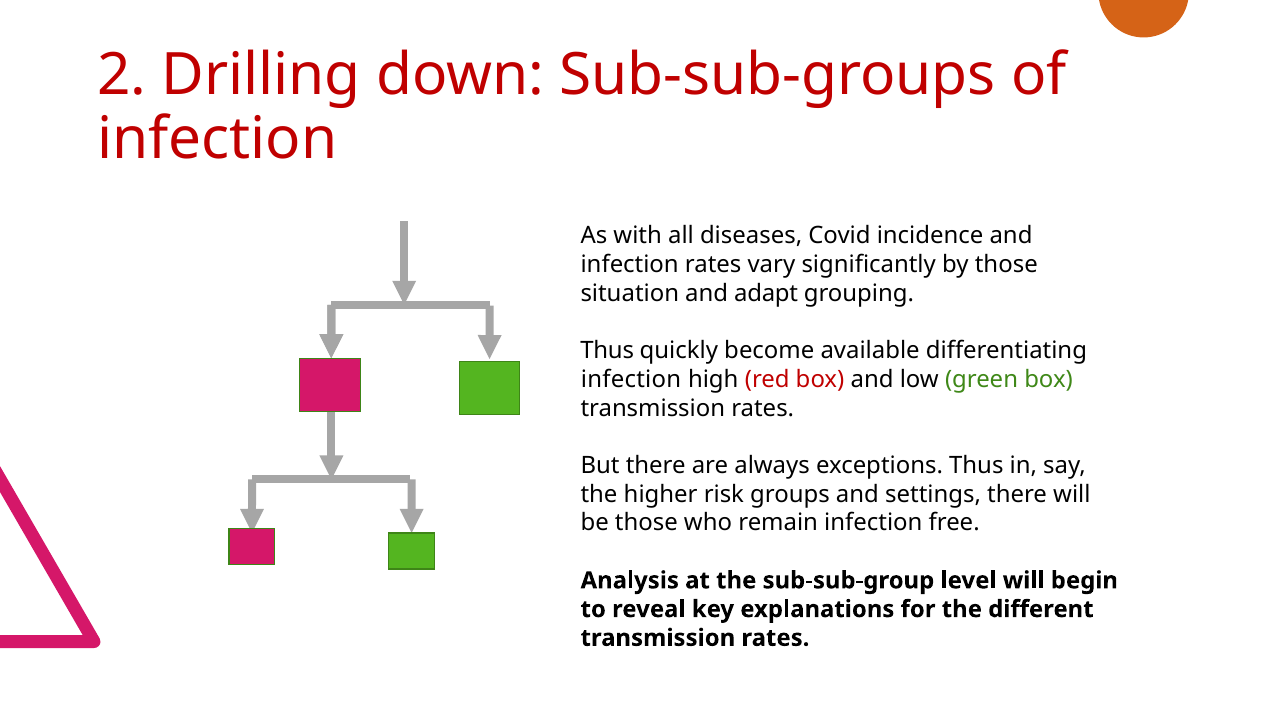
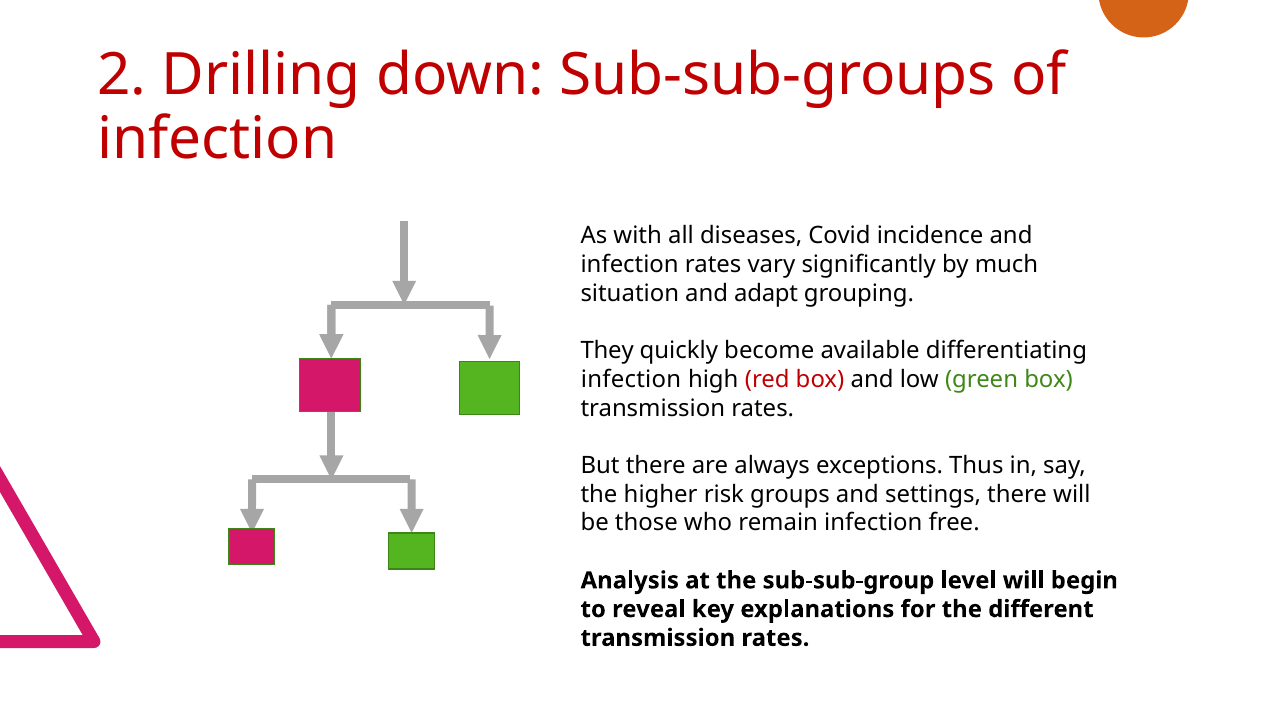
by those: those -> much
Thus at (607, 351): Thus -> They
